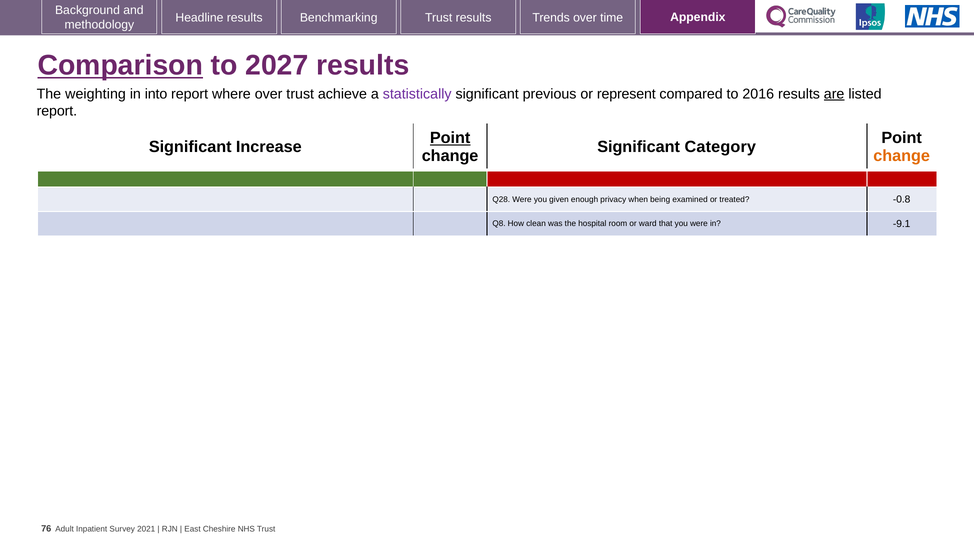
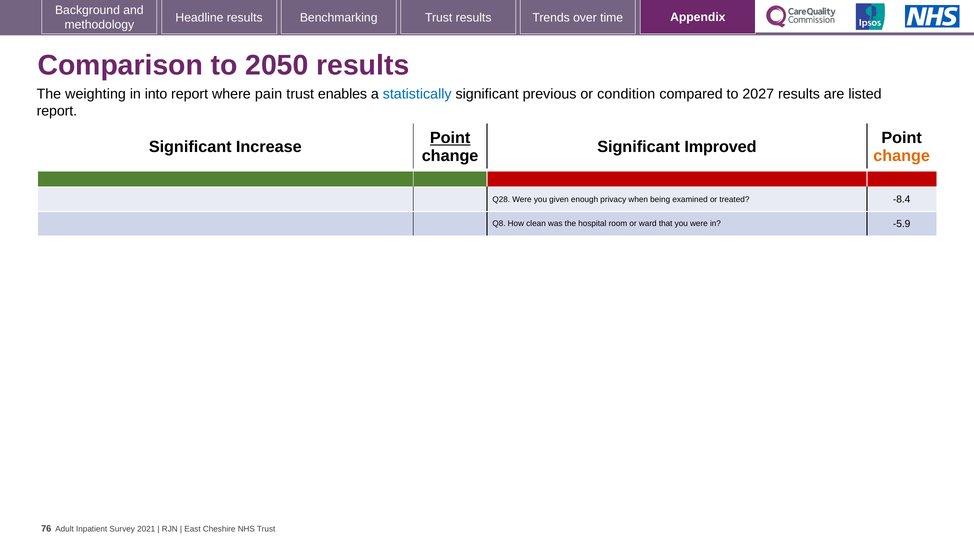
Comparison underline: present -> none
2027: 2027 -> 2050
where over: over -> pain
achieve: achieve -> enables
statistically colour: purple -> blue
represent: represent -> condition
2016: 2016 -> 2027
are underline: present -> none
Category: Category -> Improved
-0.8: -0.8 -> -8.4
-9.1: -9.1 -> -5.9
